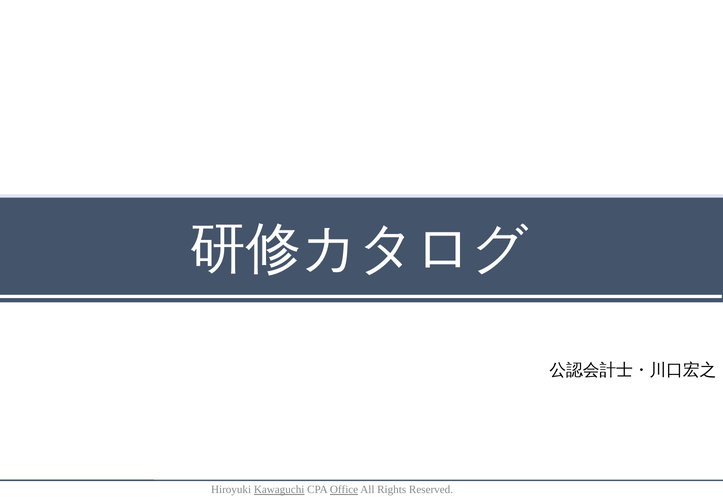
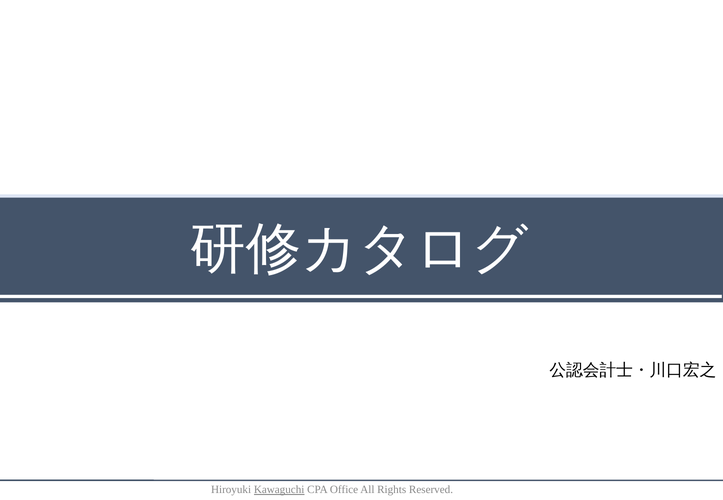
Office underline: present -> none
